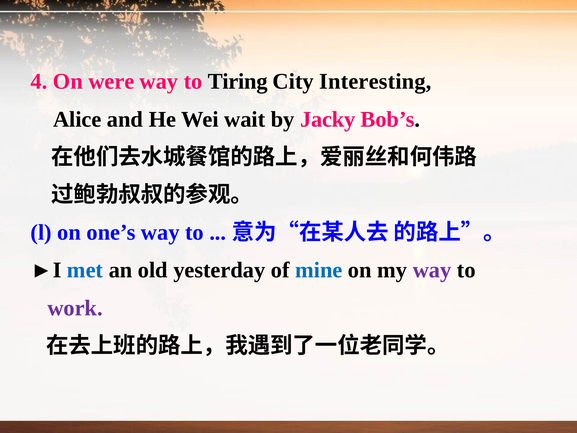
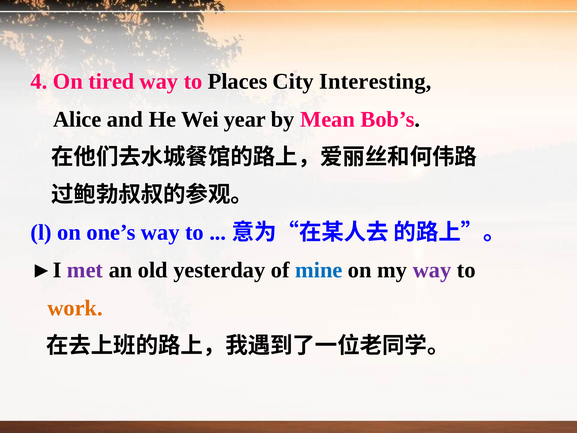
were: were -> tired
Tiring: Tiring -> Places
wait: wait -> year
Jacky: Jacky -> Mean
met colour: blue -> purple
work colour: purple -> orange
